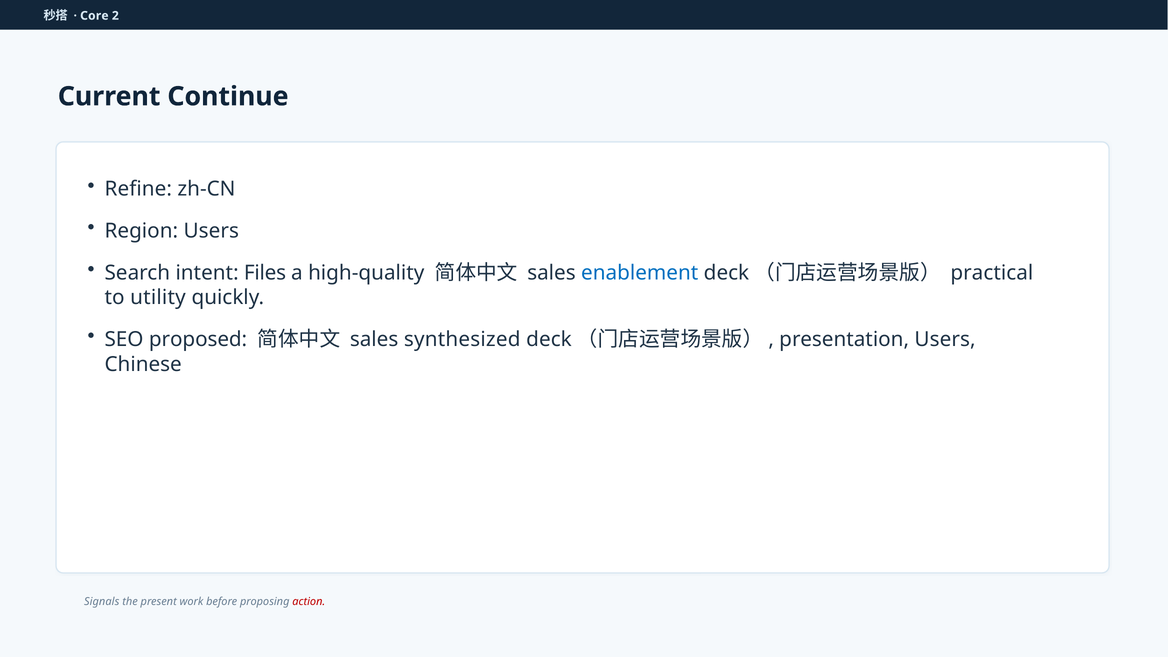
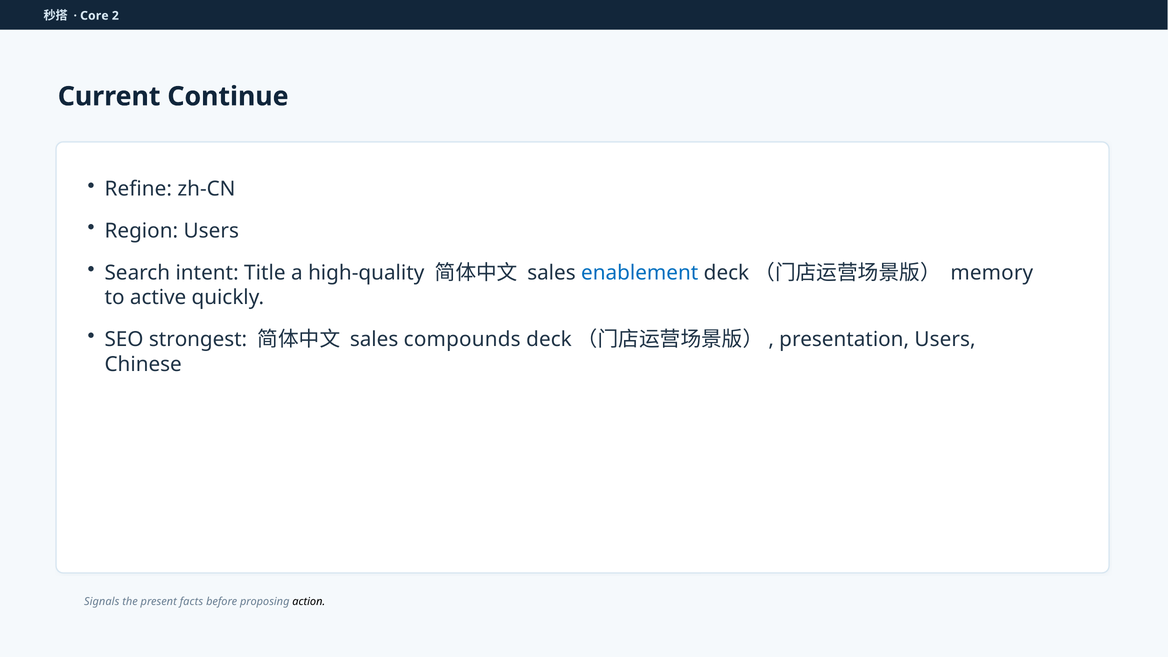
Files: Files -> Title
practical: practical -> memory
utility: utility -> active
proposed: proposed -> strongest
synthesized: synthesized -> compounds
work: work -> facts
action colour: red -> black
